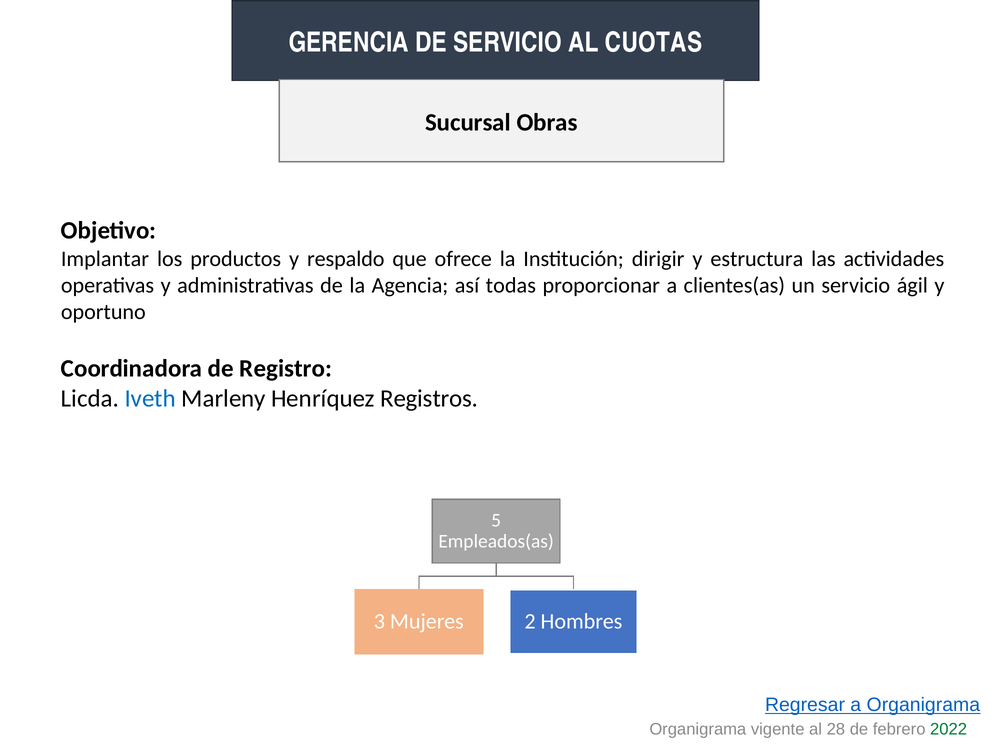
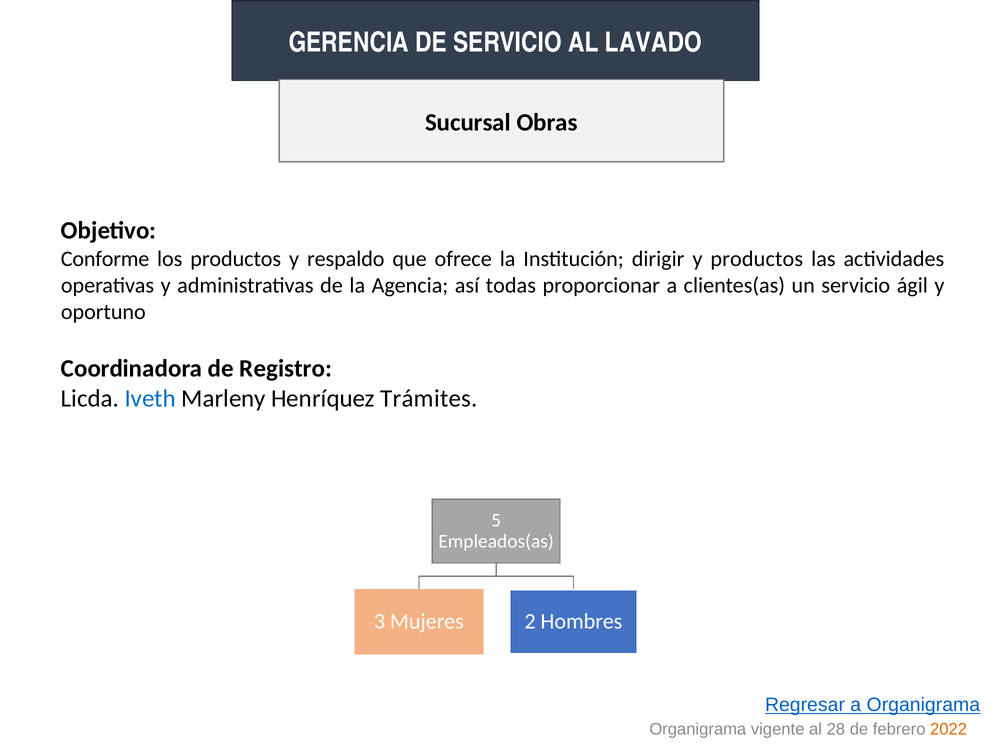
CUOTAS: CUOTAS -> LAVADO
Implantar: Implantar -> Conforme
y estructura: estructura -> productos
Registros: Registros -> Trámites
2022 colour: green -> orange
